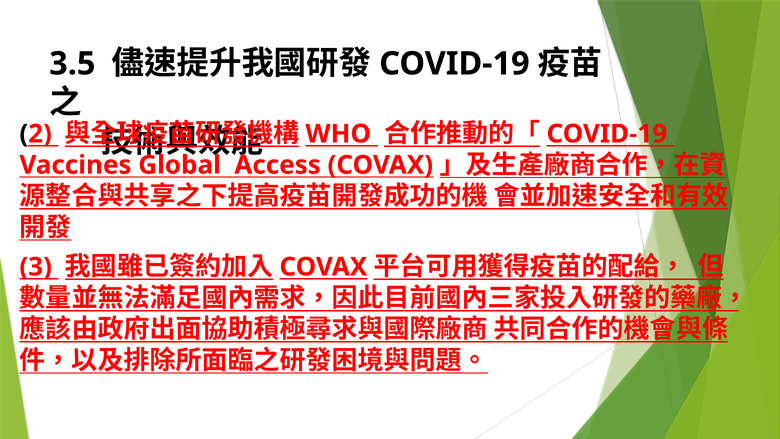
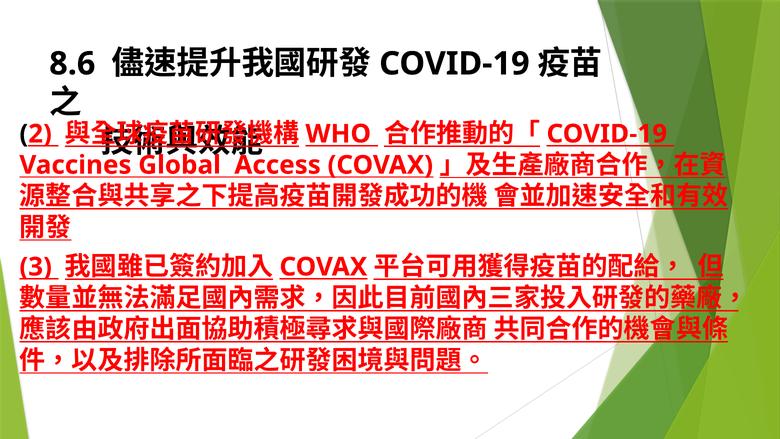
3.5: 3.5 -> 8.6
